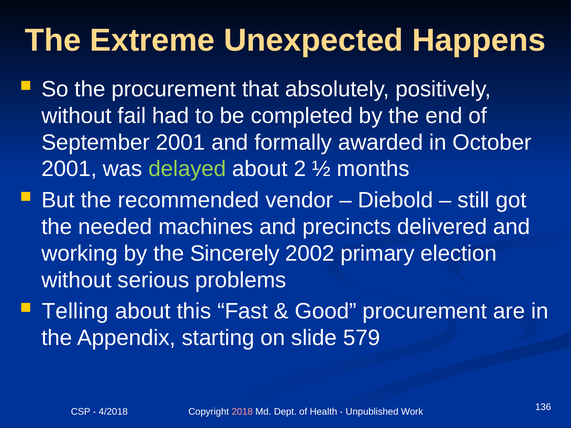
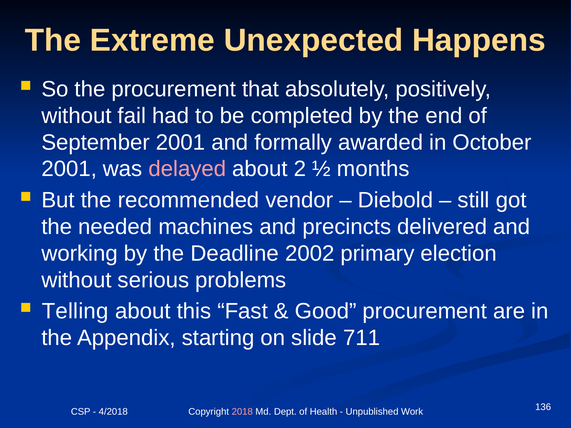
delayed colour: light green -> pink
Sincerely: Sincerely -> Deadline
579: 579 -> 711
